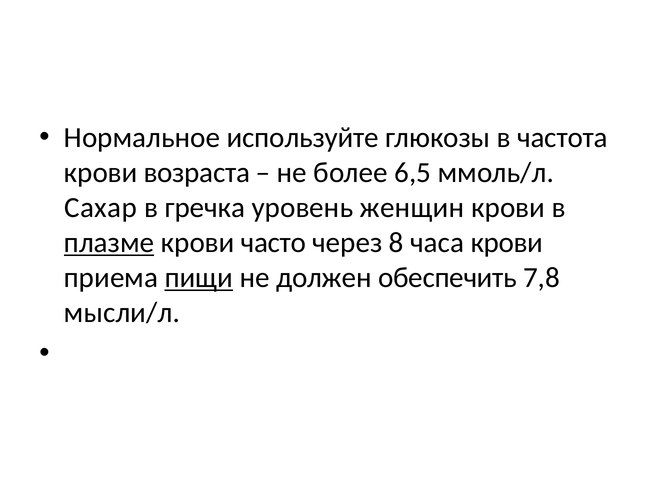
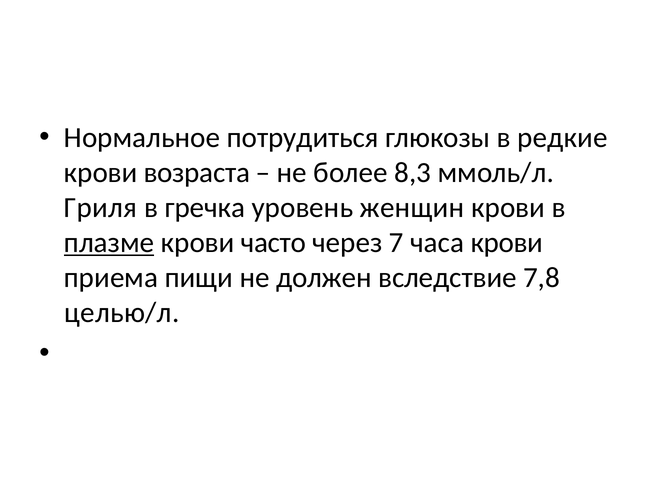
используйте: используйте -> потрудиться
частота: частота -> редкие
6,5: 6,5 -> 8,3
Сахар: Сахар -> Гриля
8: 8 -> 7
пищи underline: present -> none
обеспечить: обеспечить -> вследствие
мысли/л: мысли/л -> целью/л
